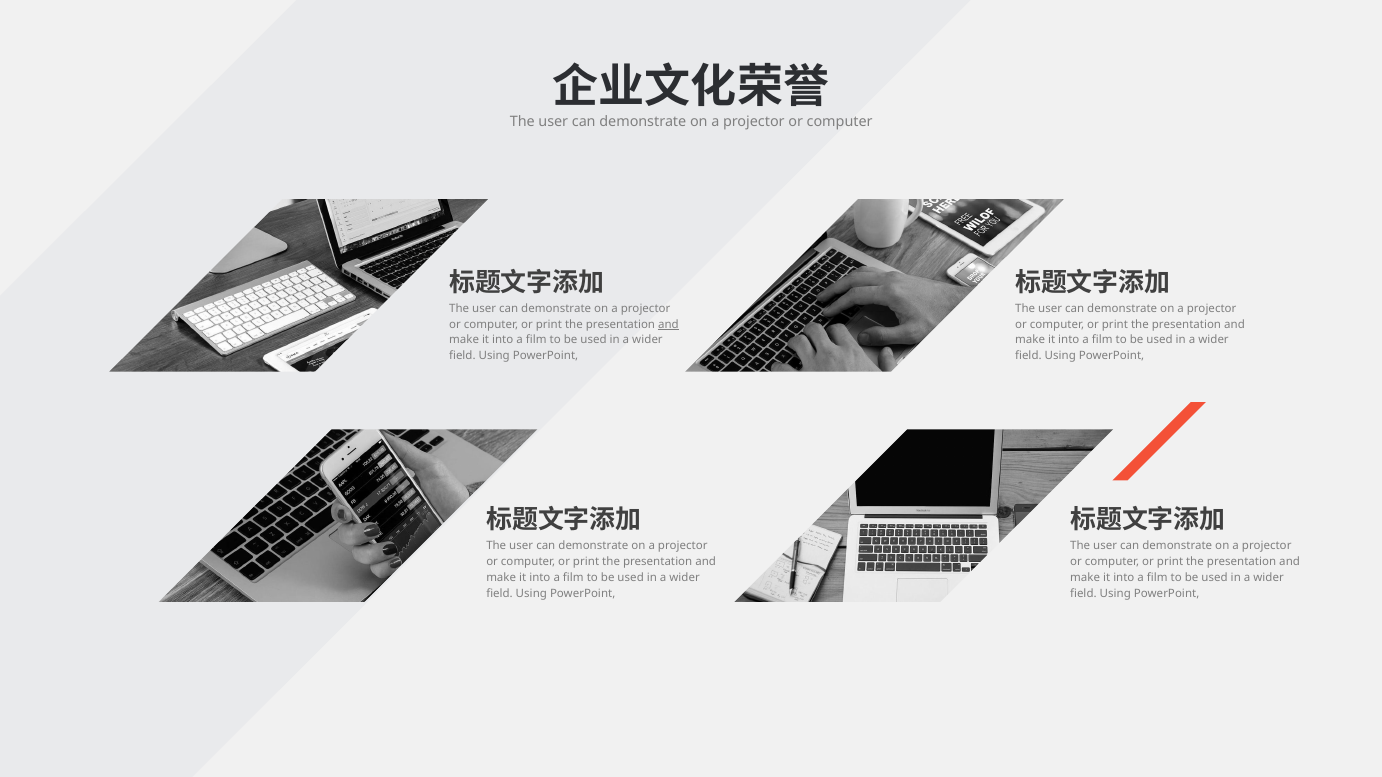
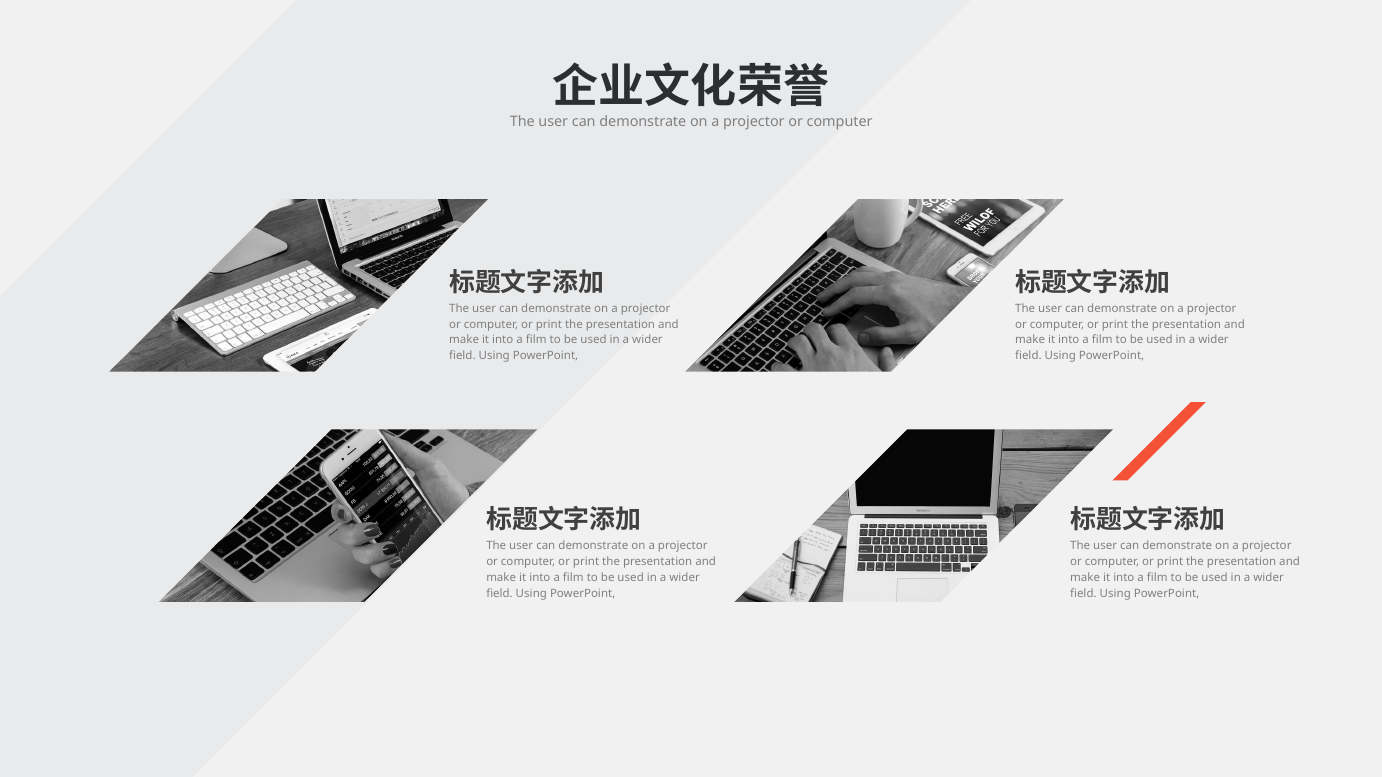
and at (668, 324) underline: present -> none
